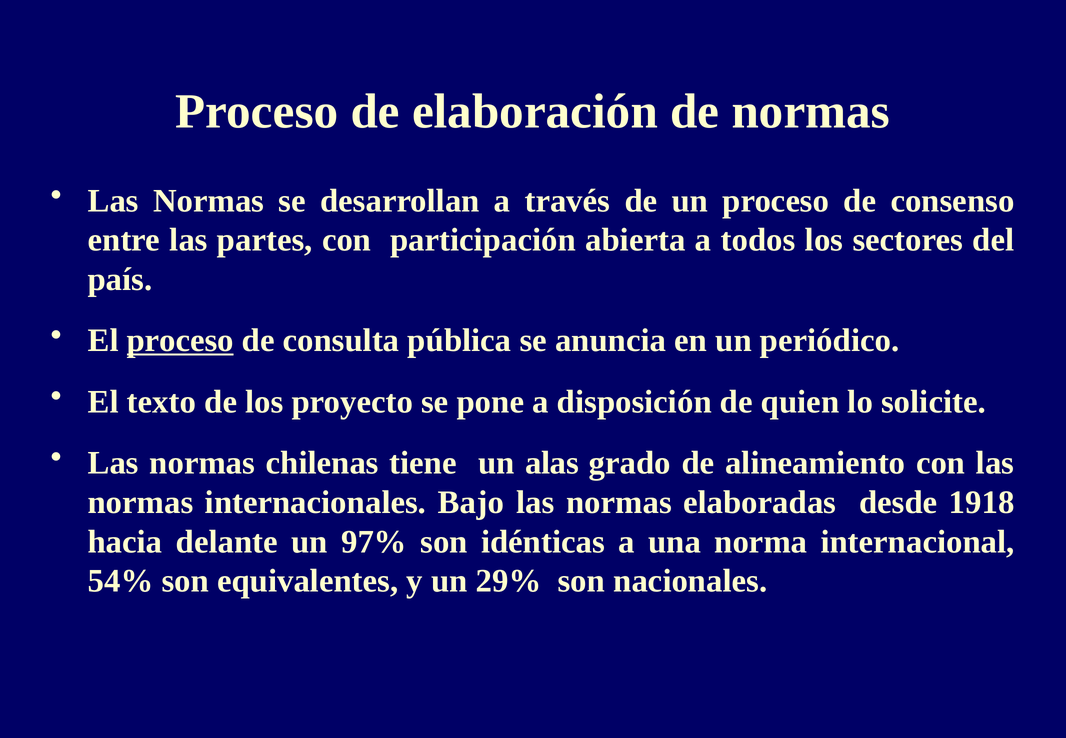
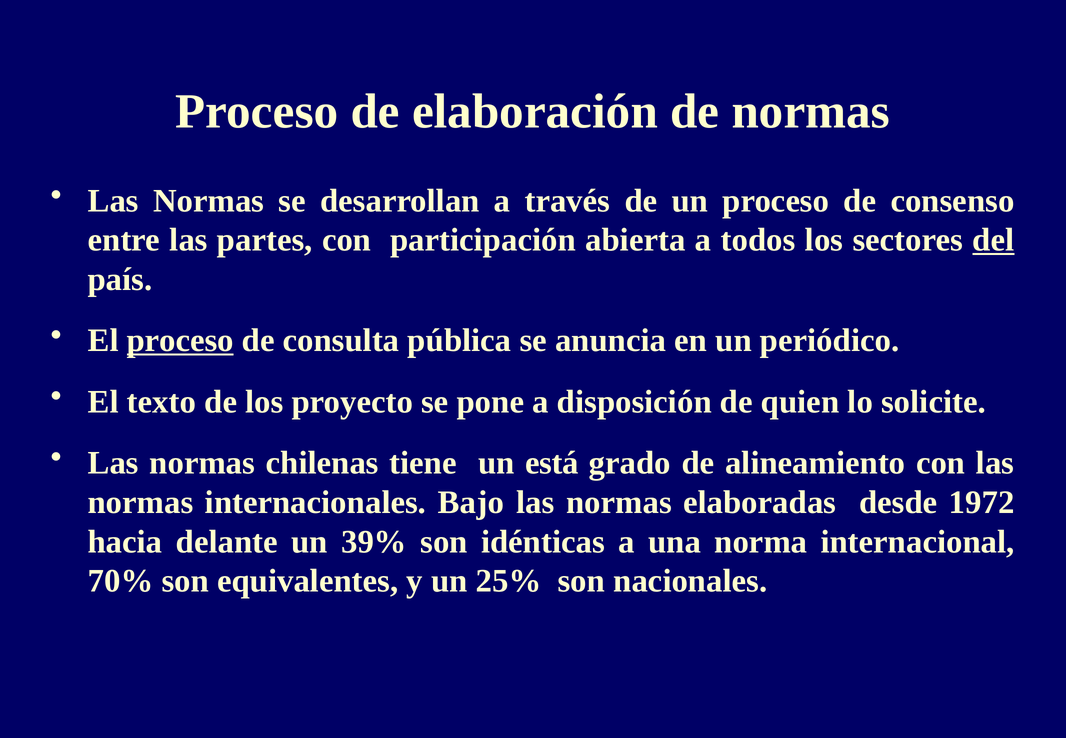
del underline: none -> present
alas: alas -> está
1918: 1918 -> 1972
97%: 97% -> 39%
54%: 54% -> 70%
29%: 29% -> 25%
